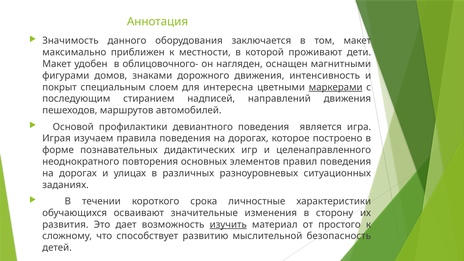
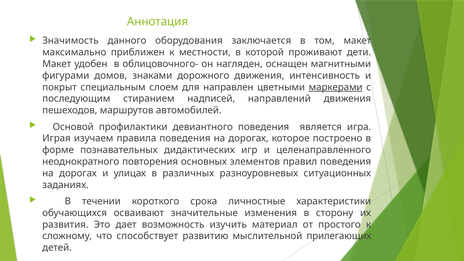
интересна: интересна -> направлен
изучить underline: present -> none
безопасность: безопасность -> прилегающих
